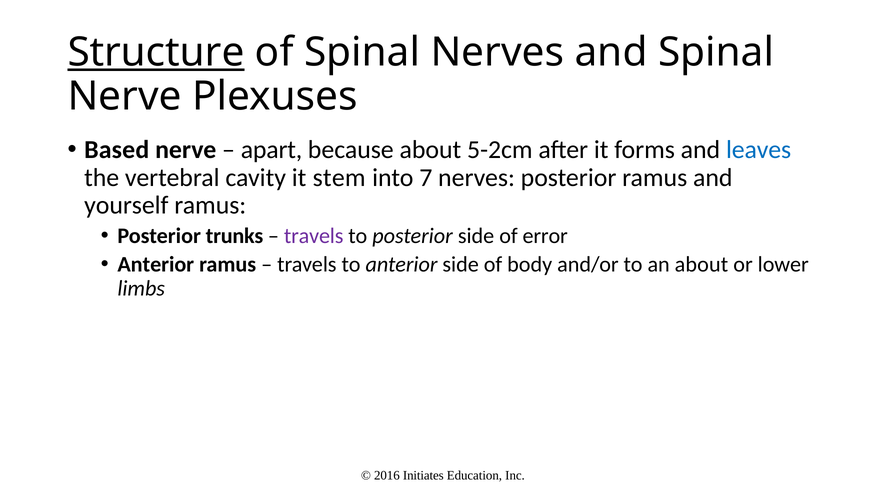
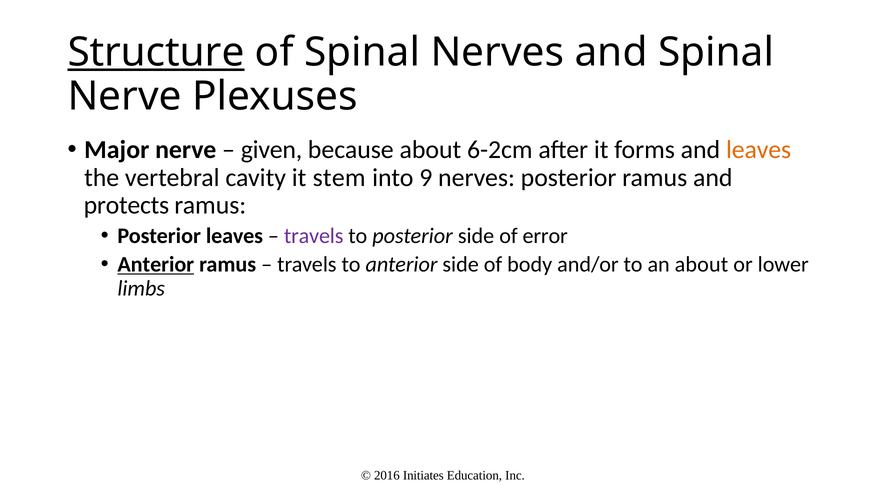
Based: Based -> Major
apart: apart -> given
5-2cm: 5-2cm -> 6-2cm
leaves at (759, 150) colour: blue -> orange
7: 7 -> 9
yourself: yourself -> protects
Posterior trunks: trunks -> leaves
Anterior at (156, 265) underline: none -> present
